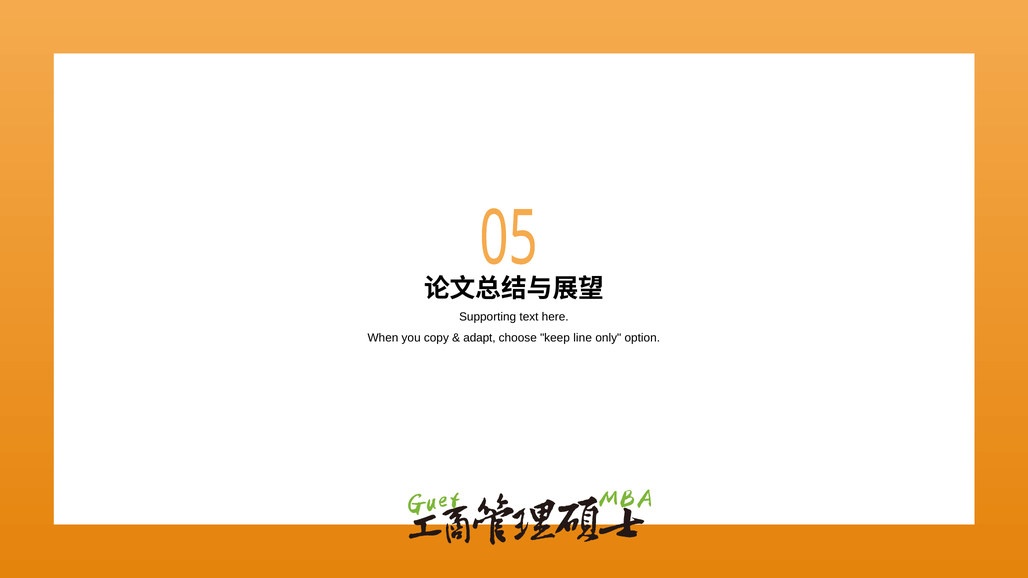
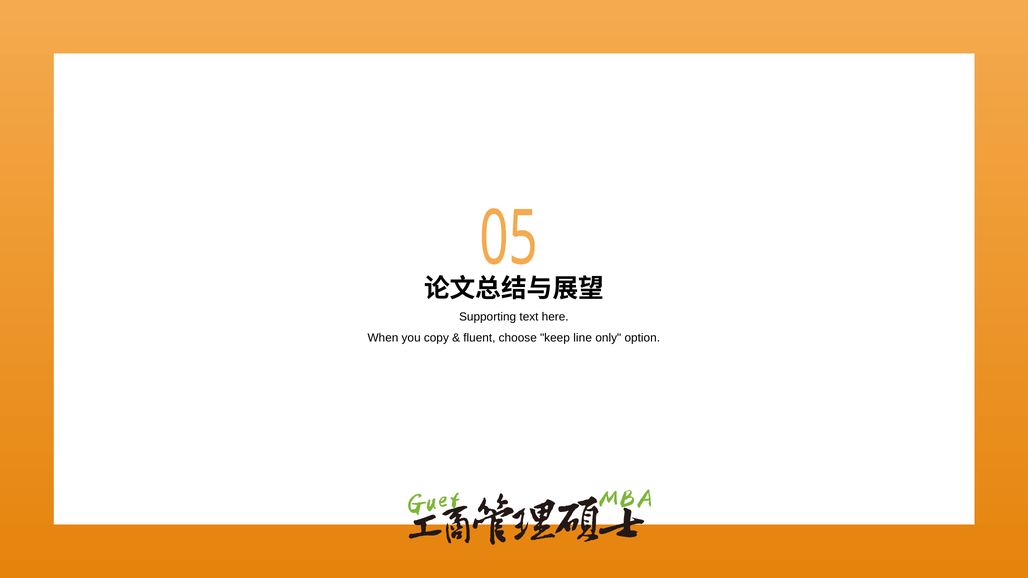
adapt: adapt -> fluent
